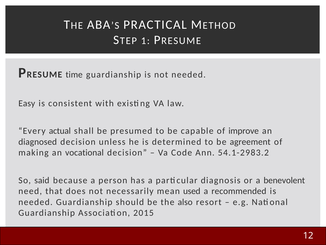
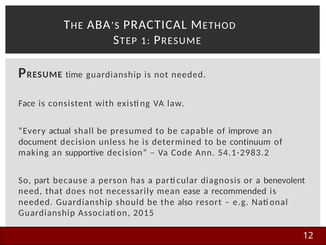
Easy: Easy -> Face
diagnosed: diagnosed -> document
agreement: agreement -> continuum
vocational: vocational -> supportive
said: said -> part
used: used -> ease
